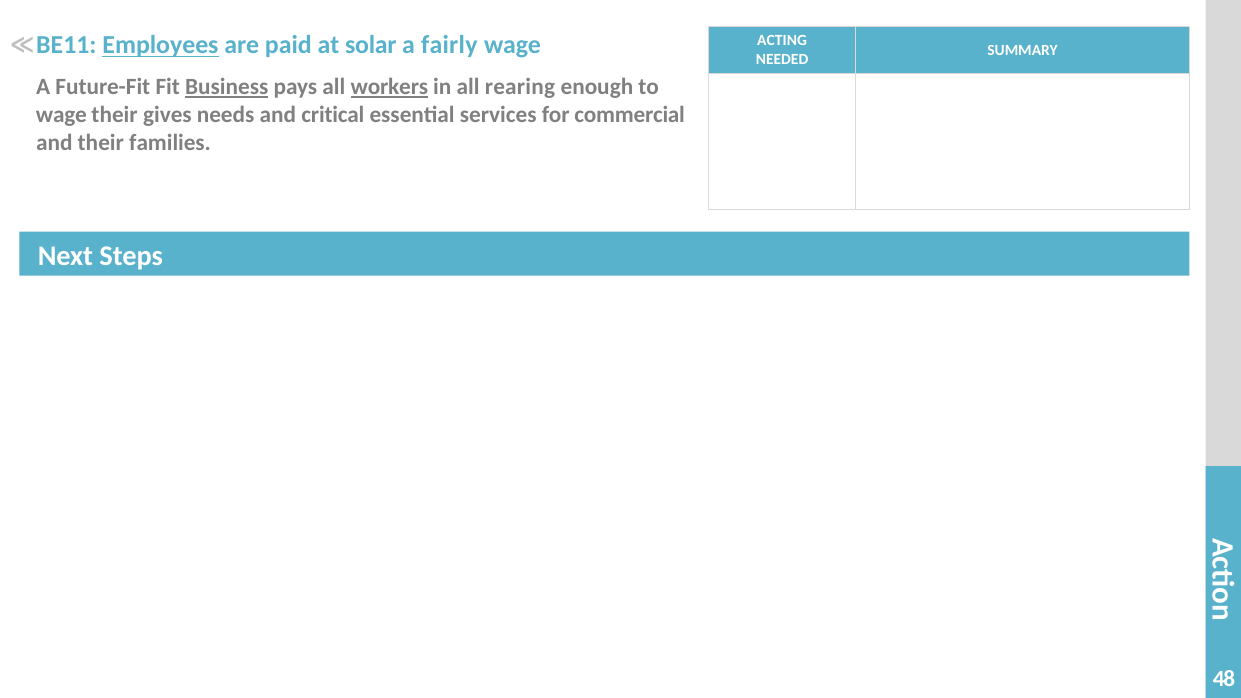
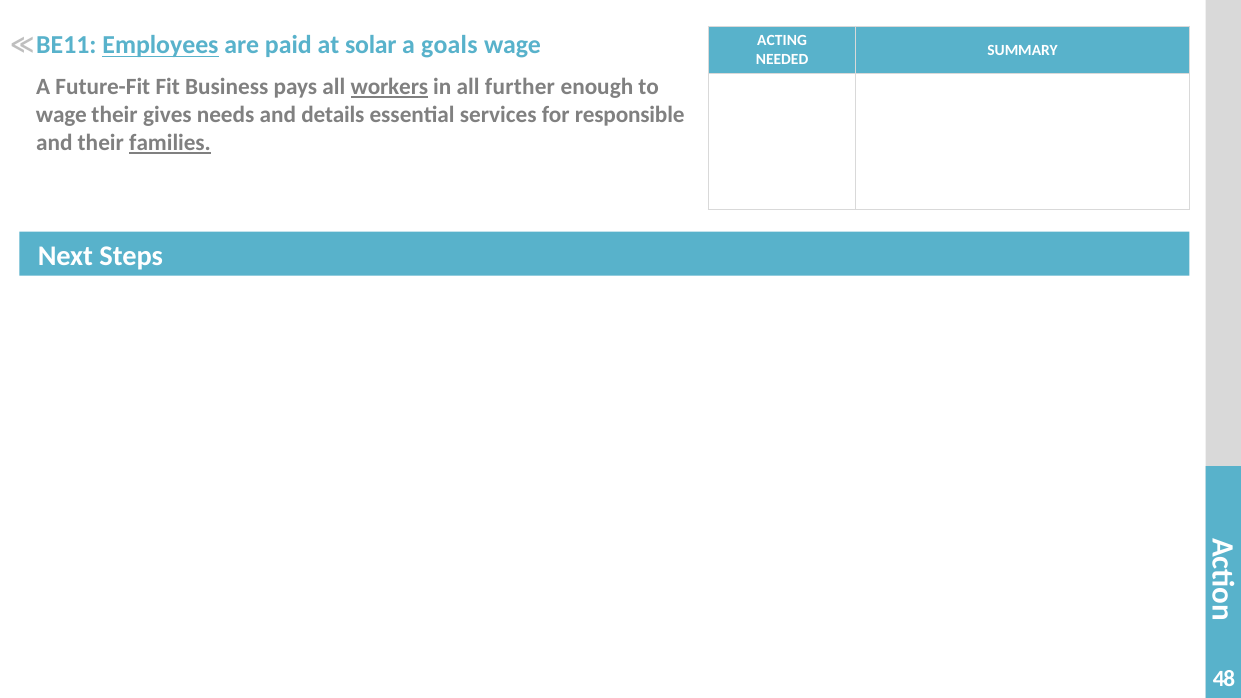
fairly: fairly -> goals
Business underline: present -> none
rearing: rearing -> further
critical: critical -> details
commercial: commercial -> responsible
families underline: none -> present
